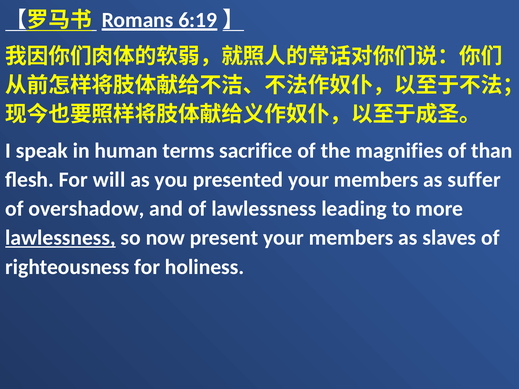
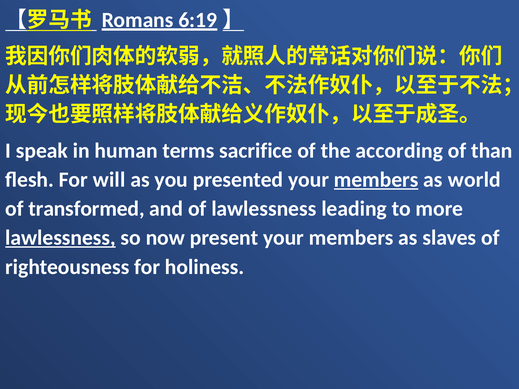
magnifies: magnifies -> according
members at (376, 180) underline: none -> present
suffer: suffer -> world
overshadow: overshadow -> transformed
